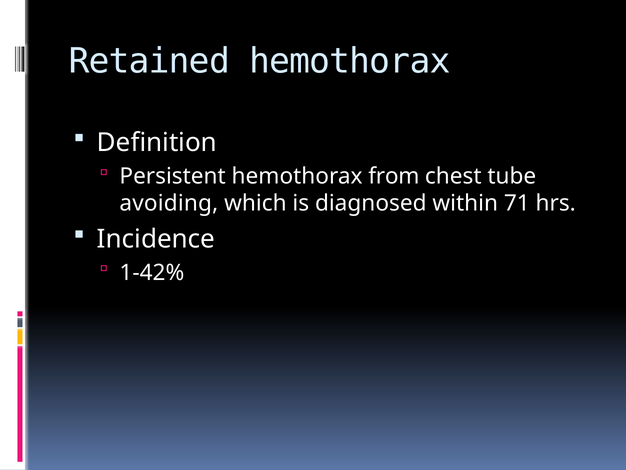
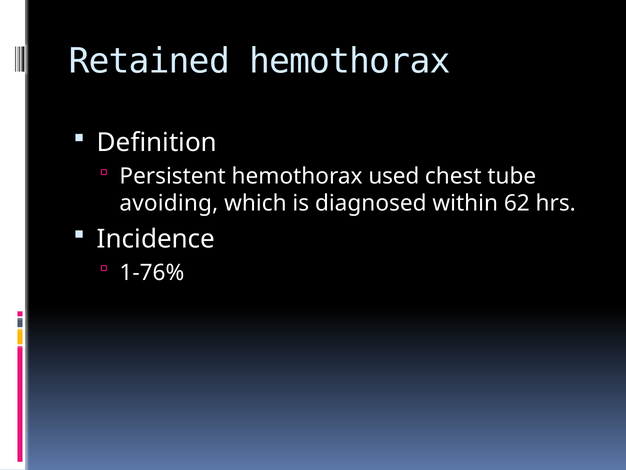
from: from -> used
71: 71 -> 62
1-42%: 1-42% -> 1-76%
